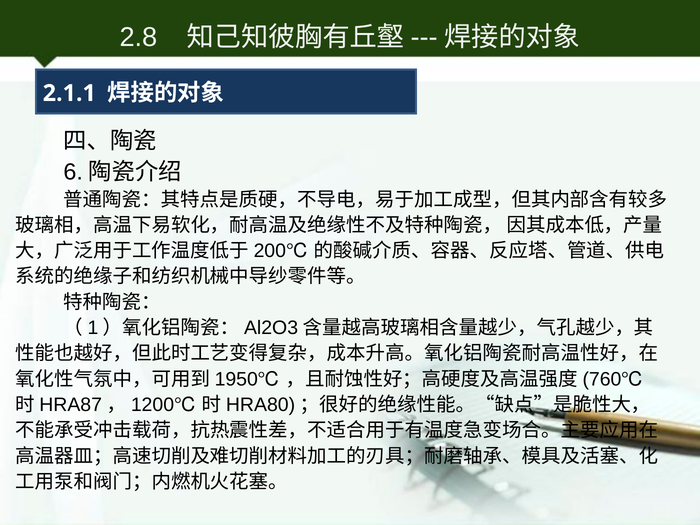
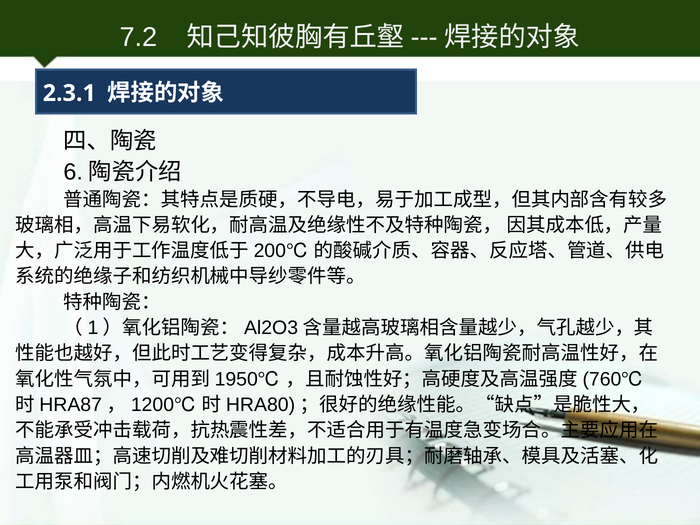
2.8: 2.8 -> 7.2
2.1.1: 2.1.1 -> 2.3.1
